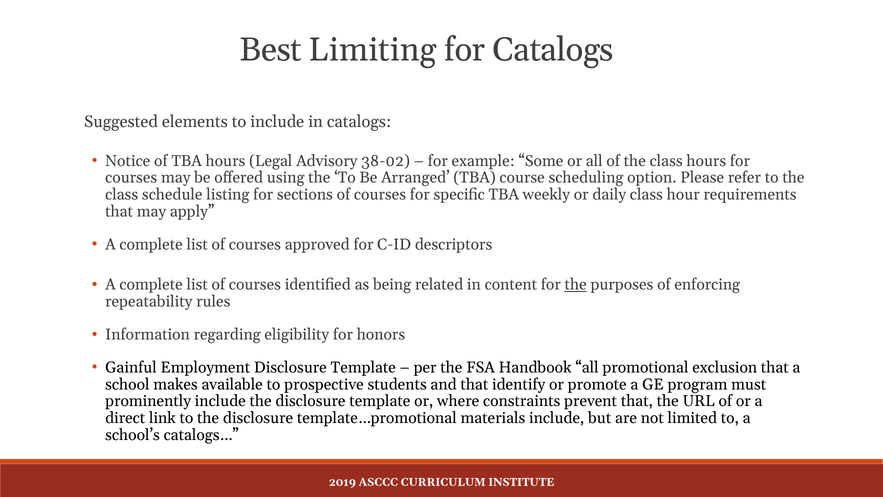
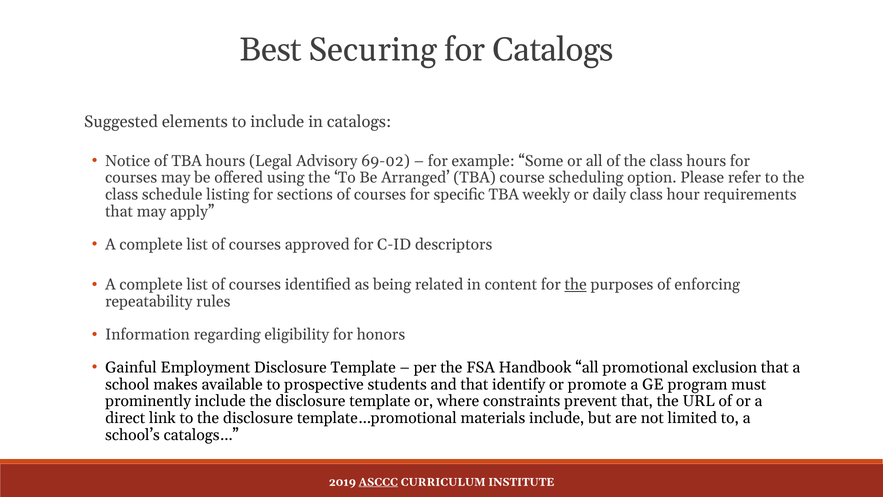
Limiting: Limiting -> Securing
38-02: 38-02 -> 69-02
ASCCC underline: none -> present
